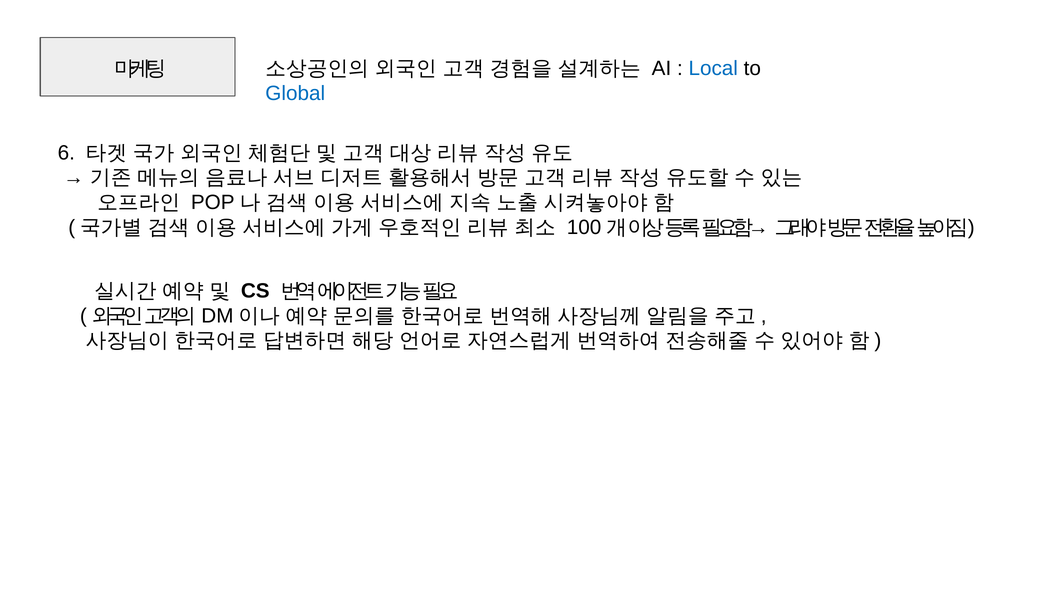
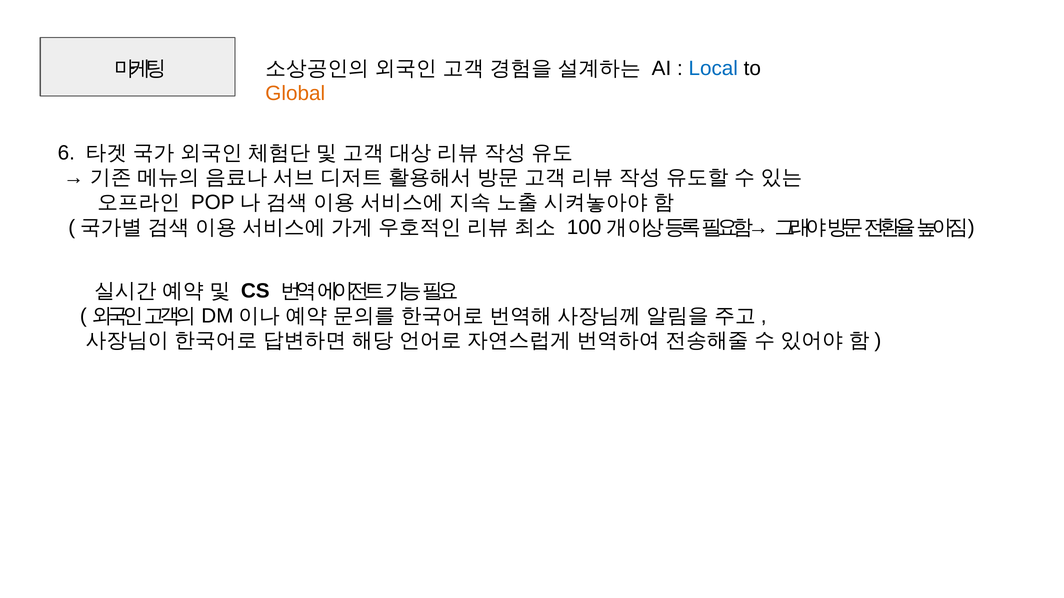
Global colour: blue -> orange
